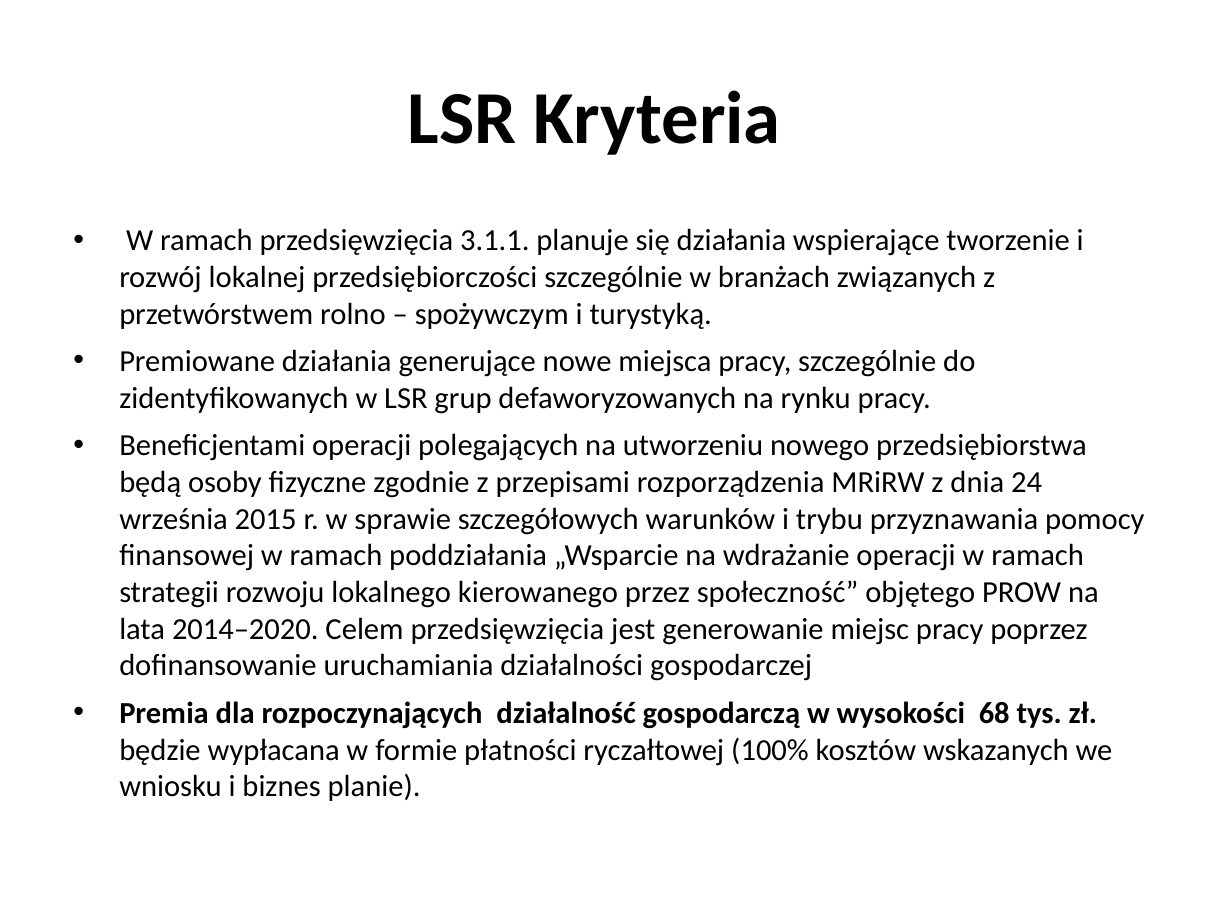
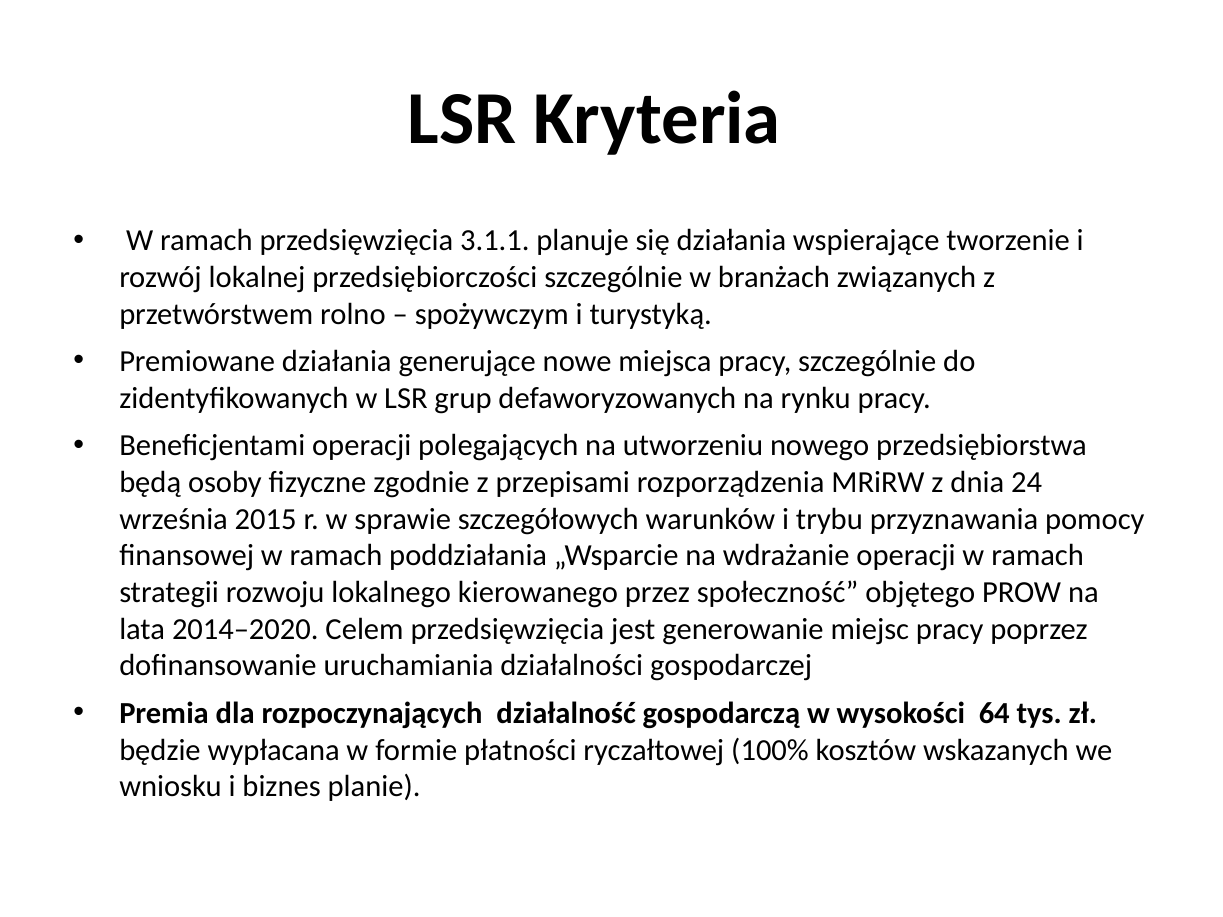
68: 68 -> 64
